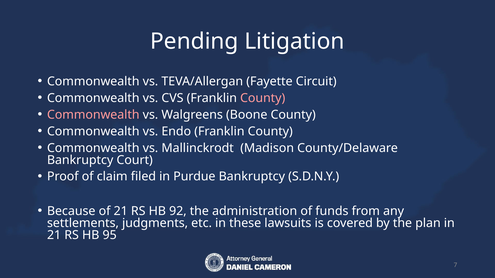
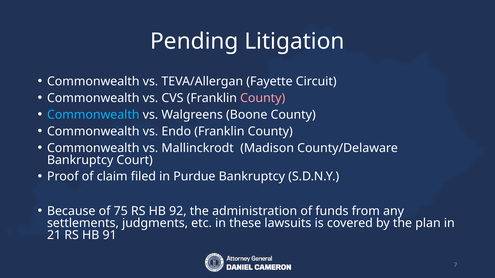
Commonwealth at (93, 115) colour: pink -> light blue
of 21: 21 -> 75
95: 95 -> 91
